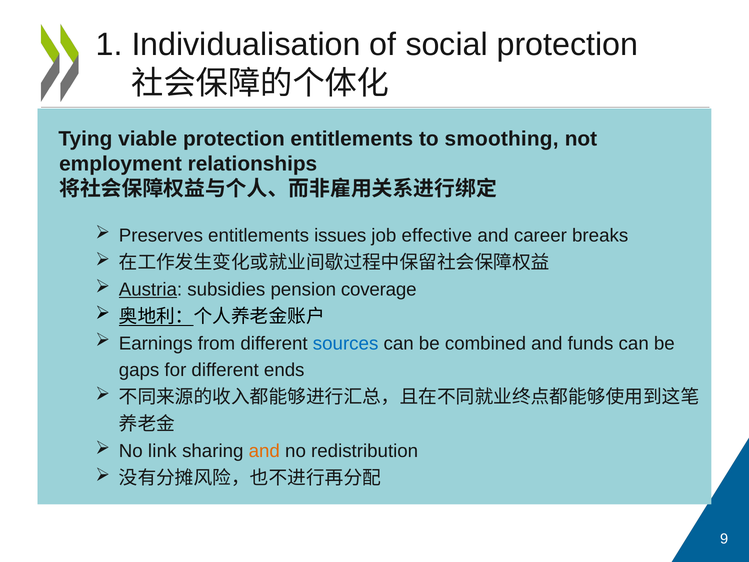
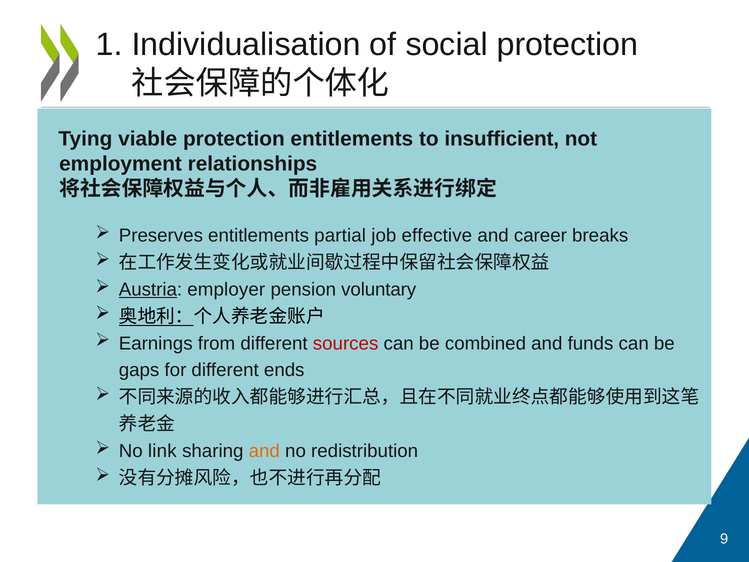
smoothing: smoothing -> insufficient
issues: issues -> partial
subsidies: subsidies -> employer
coverage: coverage -> voluntary
sources colour: blue -> red
